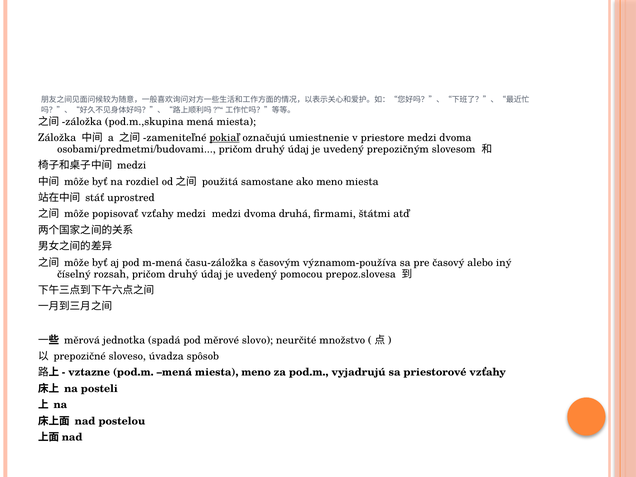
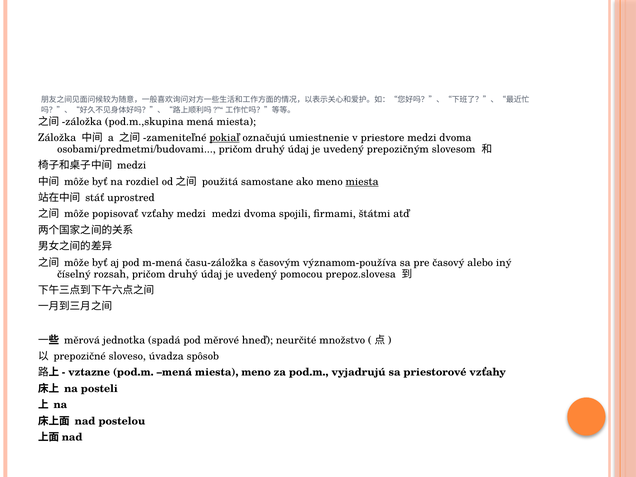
miesta at (362, 182) underline: none -> present
druhá: druhá -> spojili
slovo: slovo -> hneď
